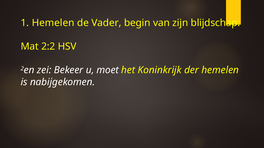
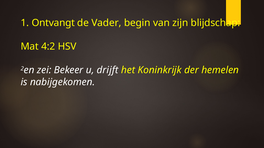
Hemelen at (53, 23): Hemelen -> Ontvangt
2:2: 2:2 -> 4:2
moet: moet -> drijft
